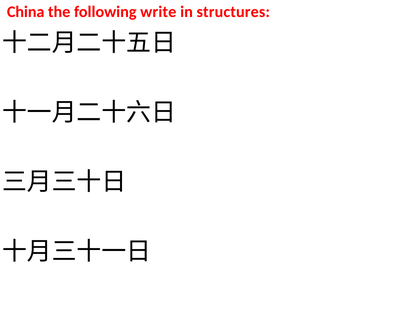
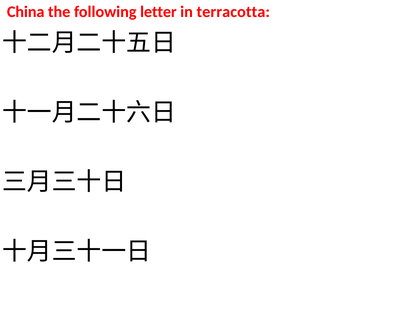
write: write -> letter
structures: structures -> terracotta
